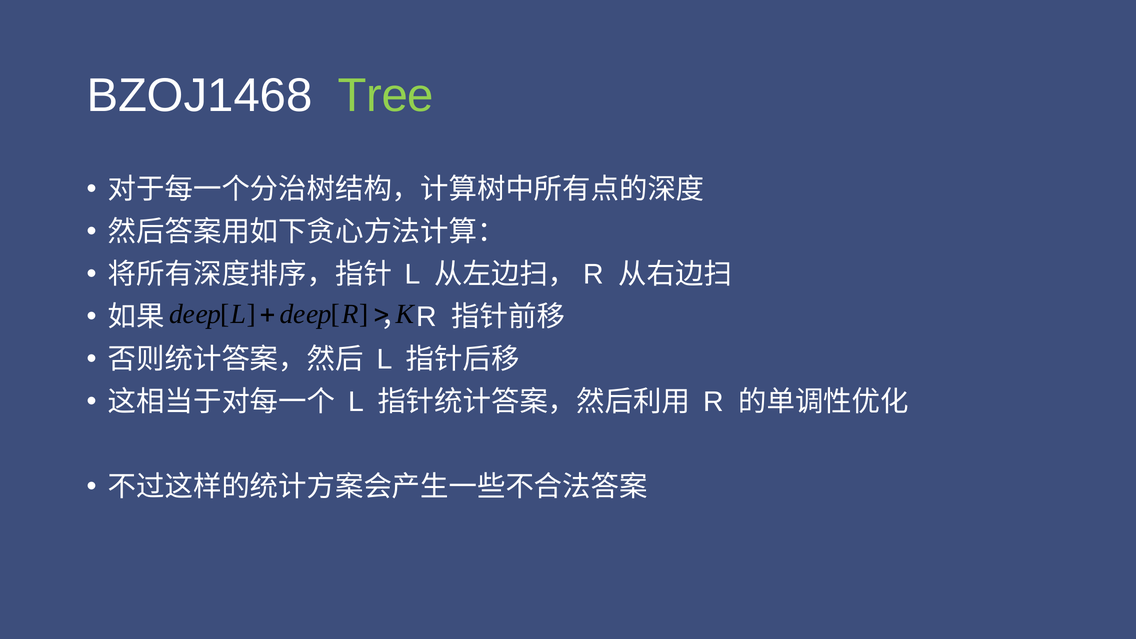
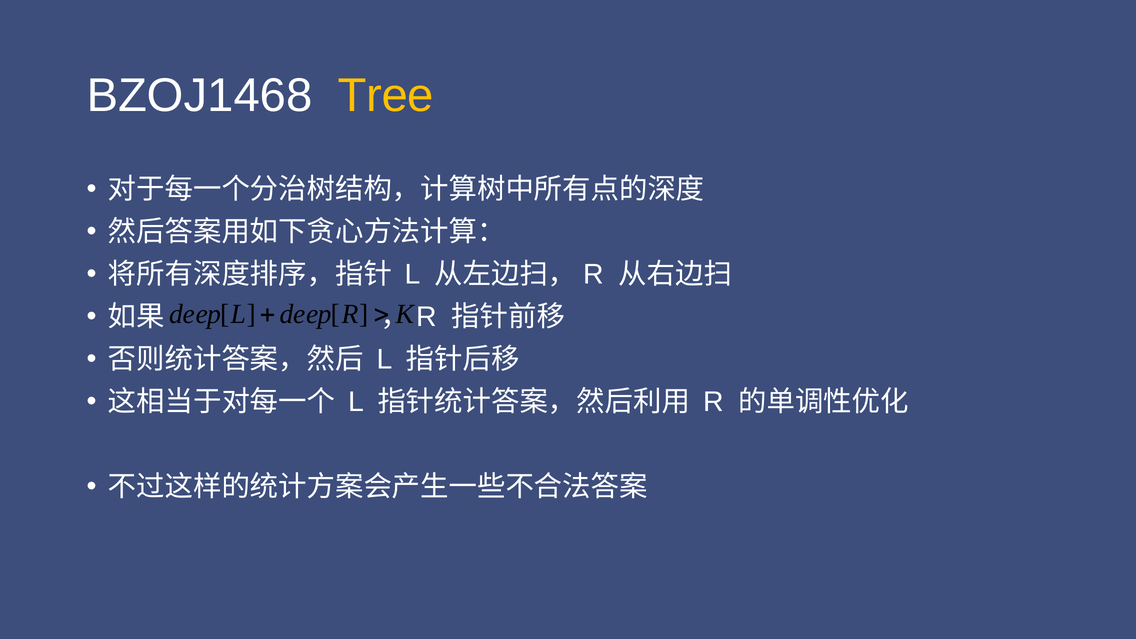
Tree colour: light green -> yellow
